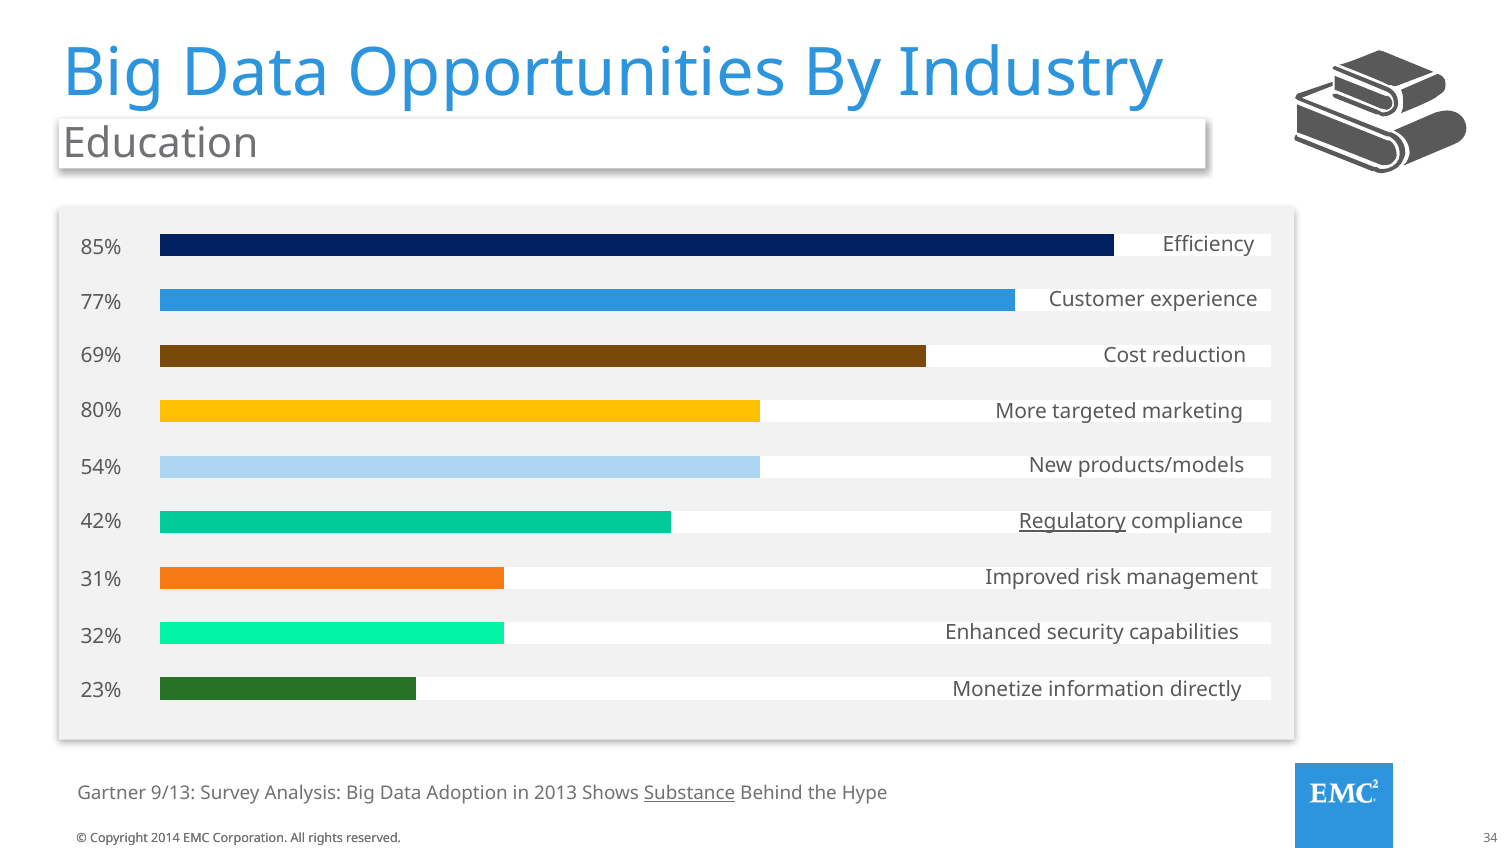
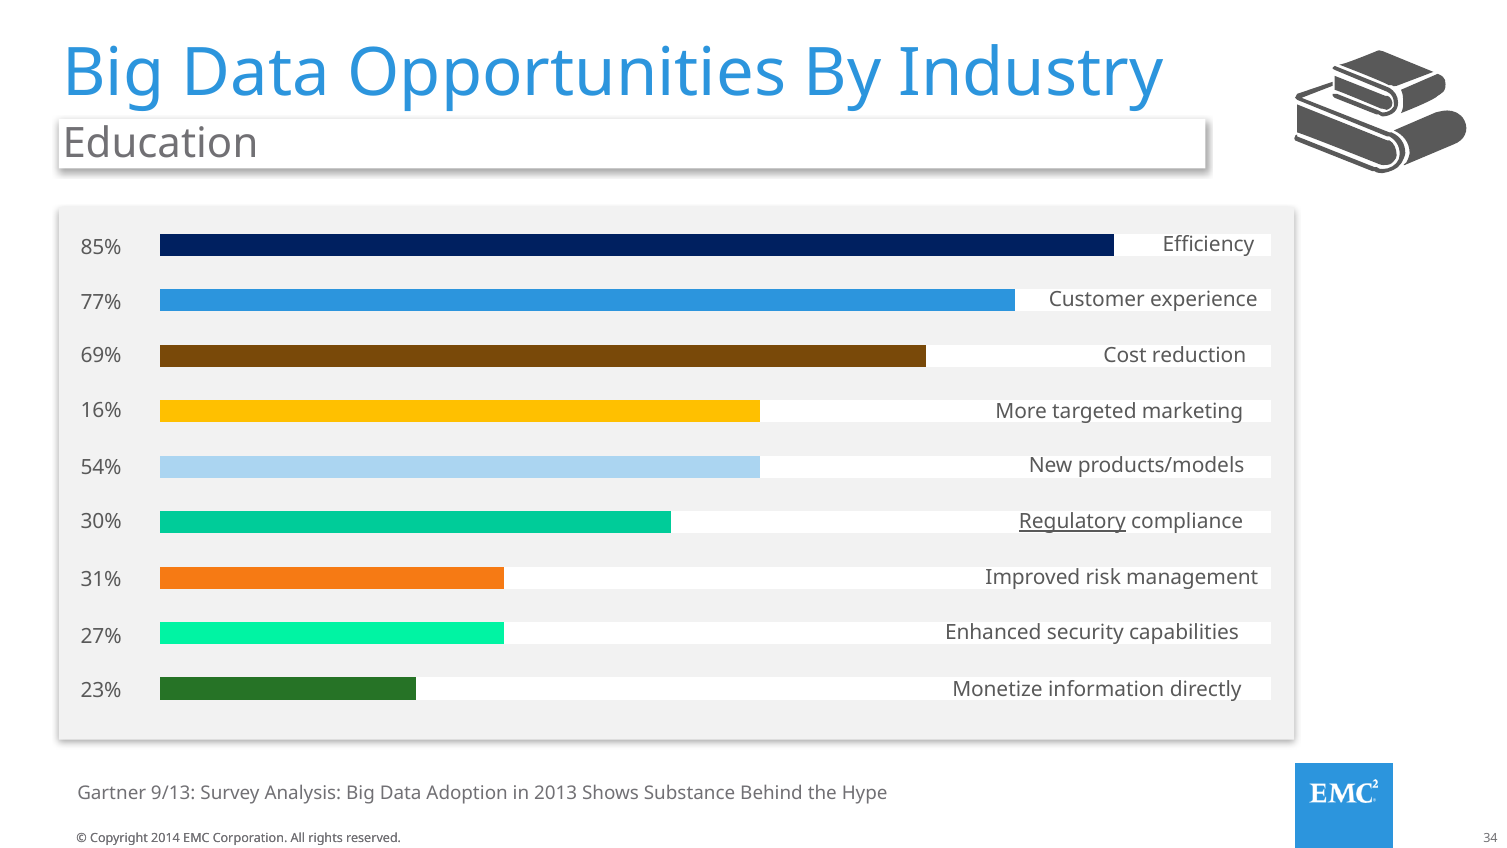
80%: 80% -> 16%
42%: 42% -> 30%
32%: 32% -> 27%
Substance underline: present -> none
